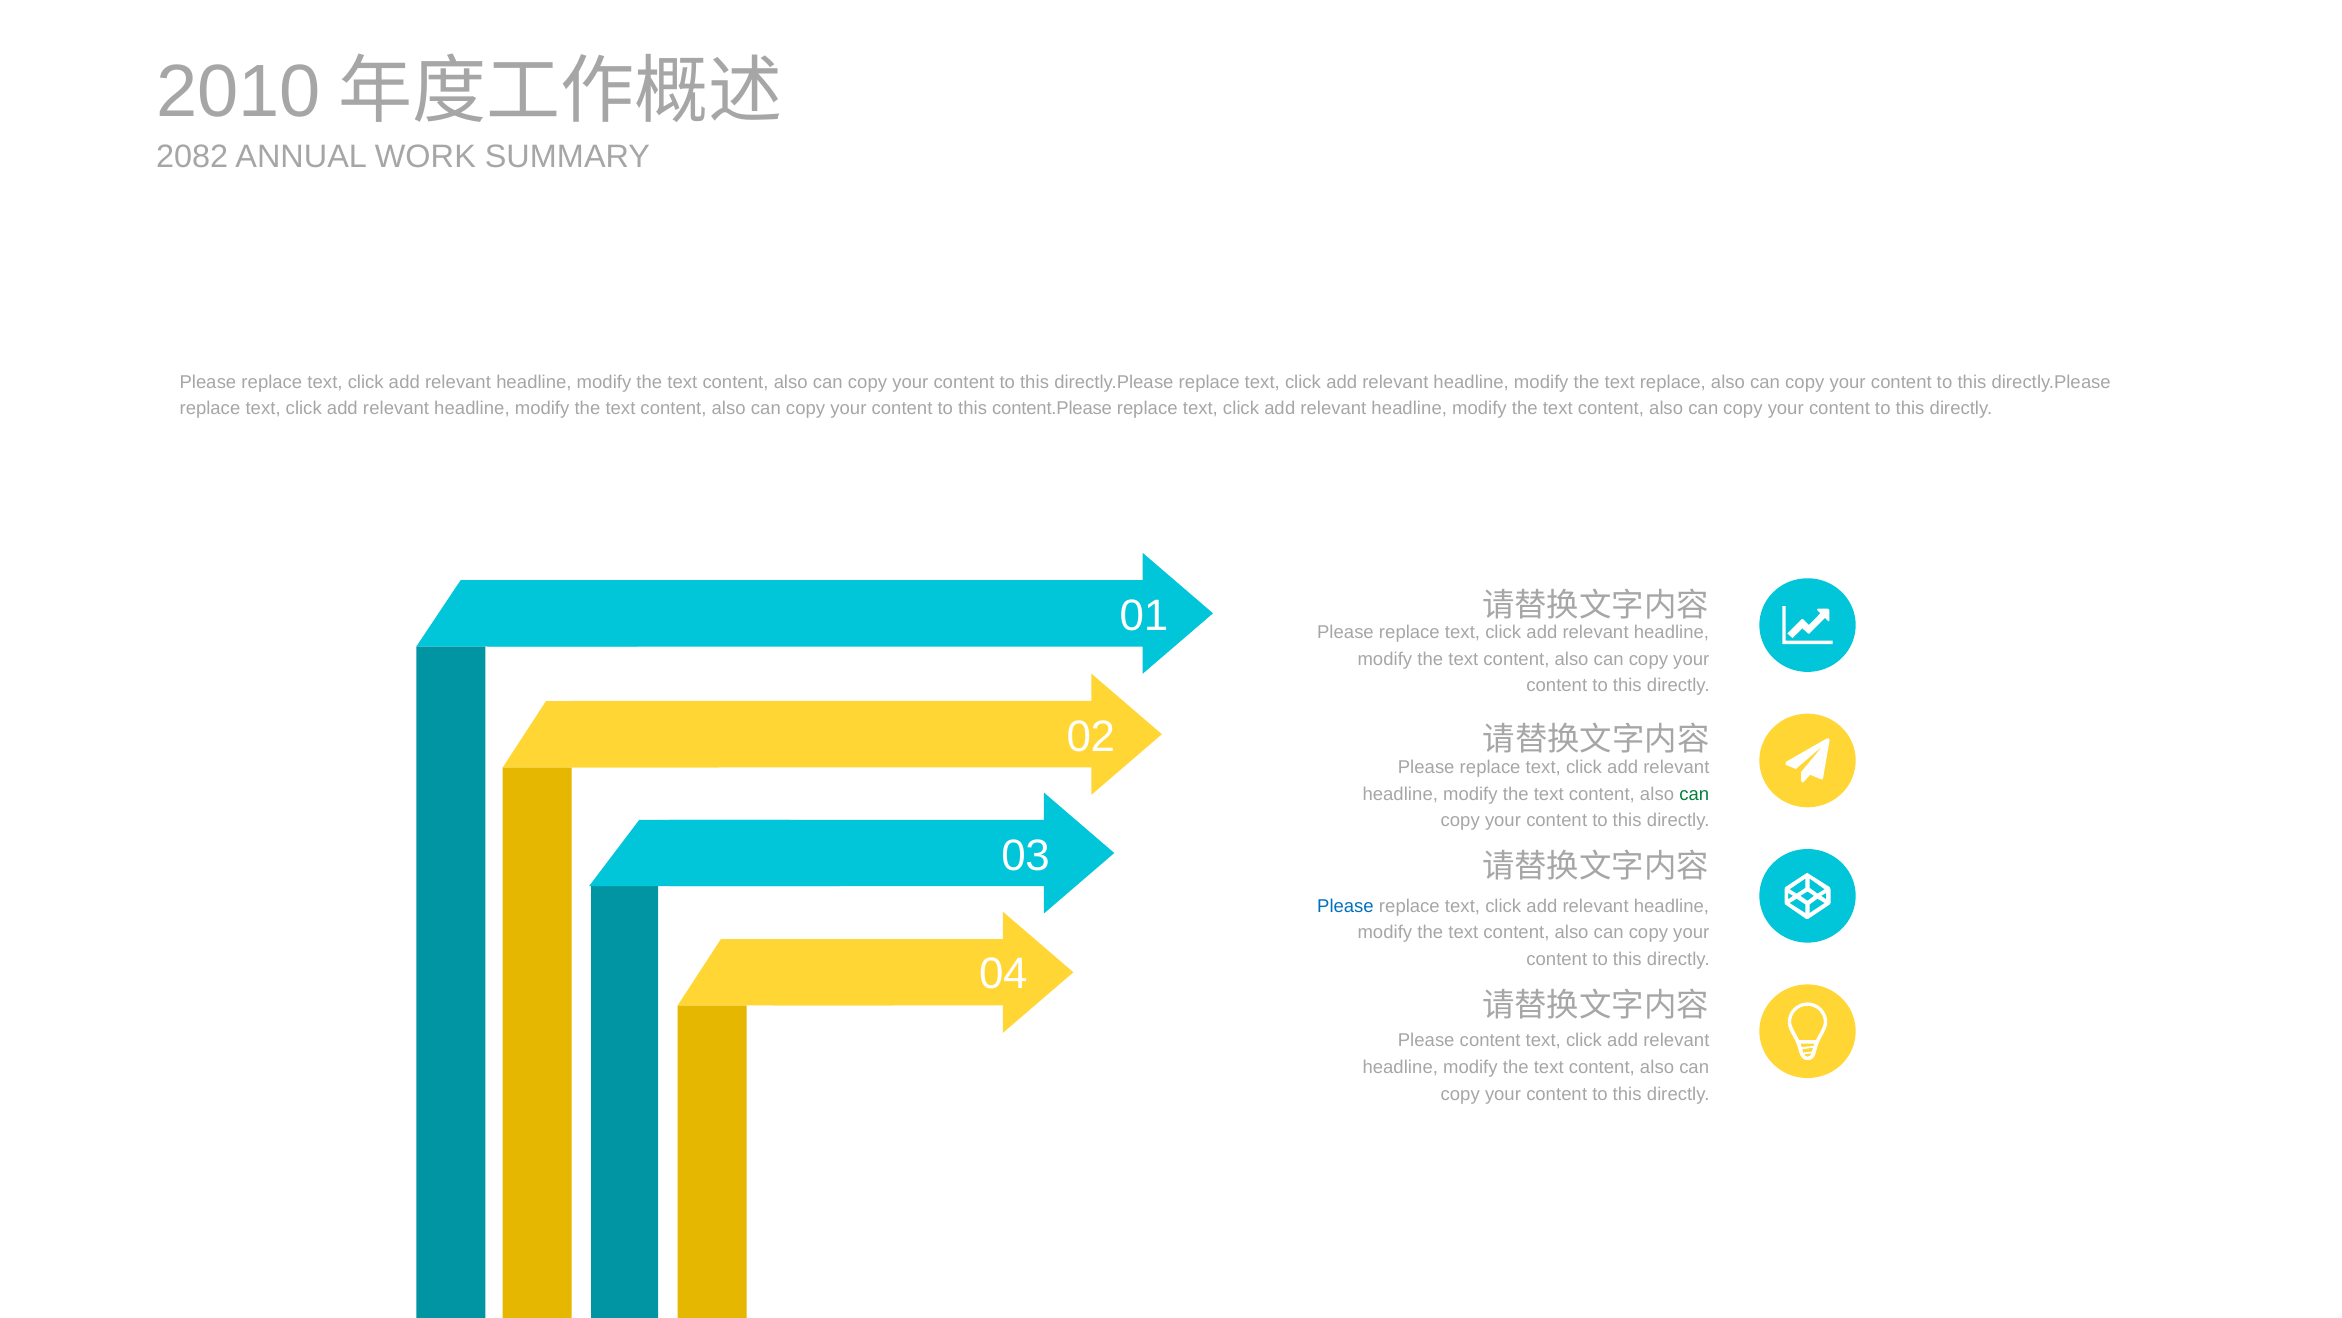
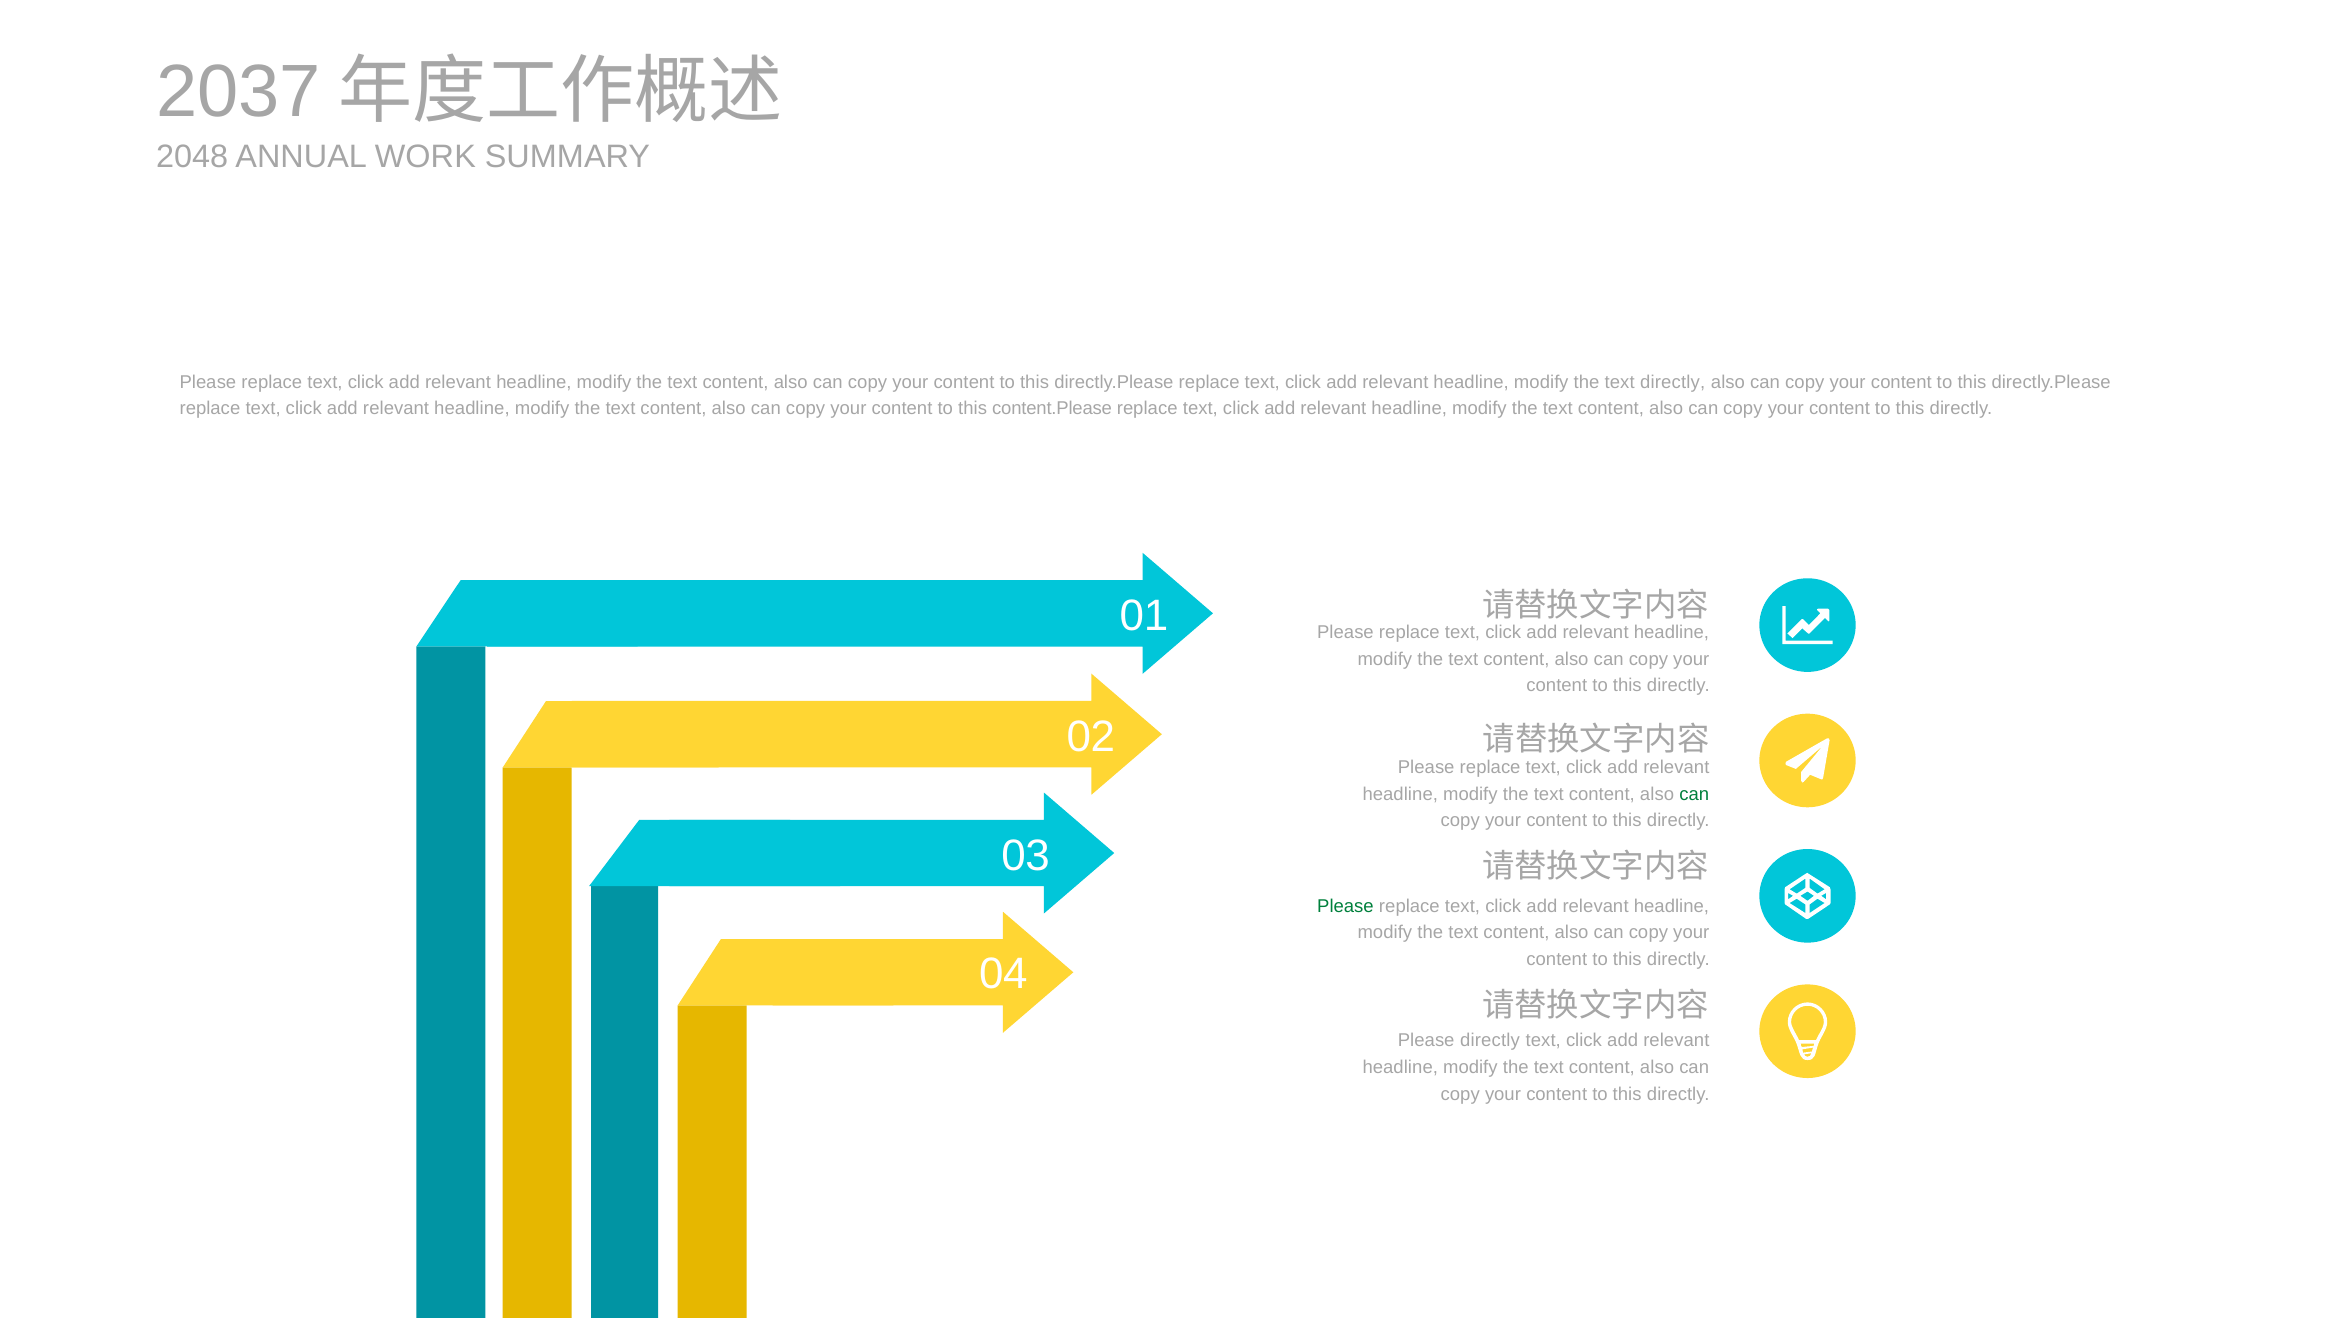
2010: 2010 -> 2037
2082: 2082 -> 2048
text replace: replace -> directly
Please at (1345, 906) colour: blue -> green
Please content: content -> directly
